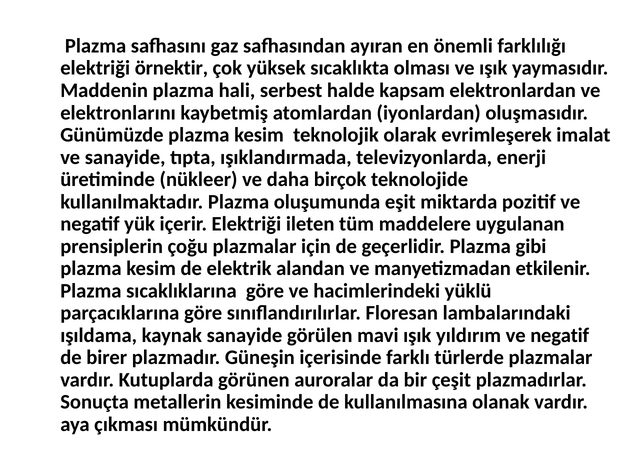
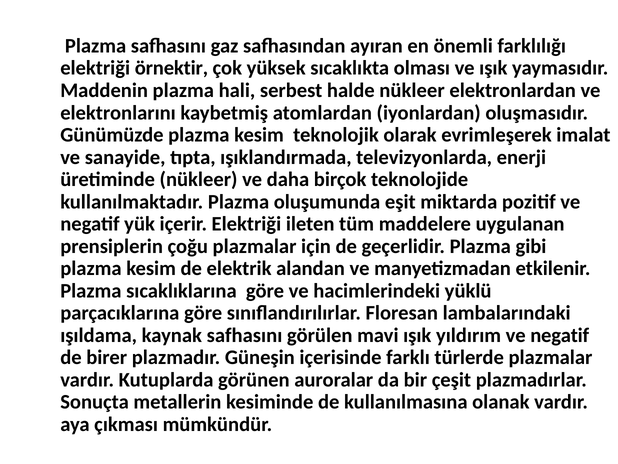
halde kapsam: kapsam -> nükleer
kaynak sanayide: sanayide -> safhasını
